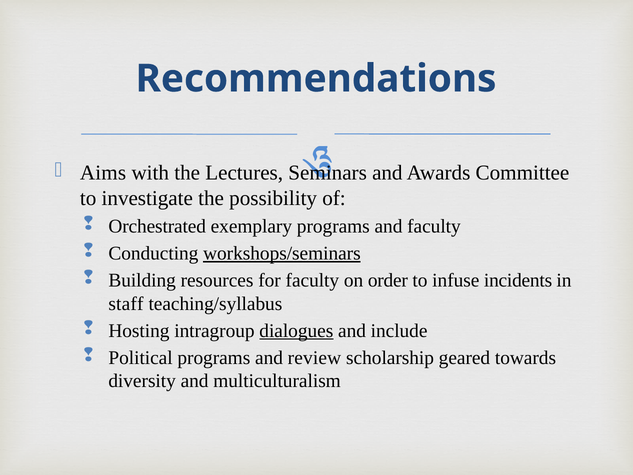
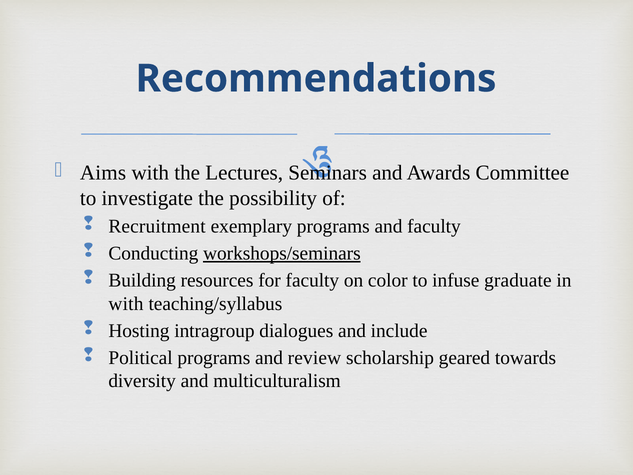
Orchestrated: Orchestrated -> Recruitment
order: order -> color
incidents: incidents -> graduate
staff at (126, 304): staff -> with
dialogues underline: present -> none
